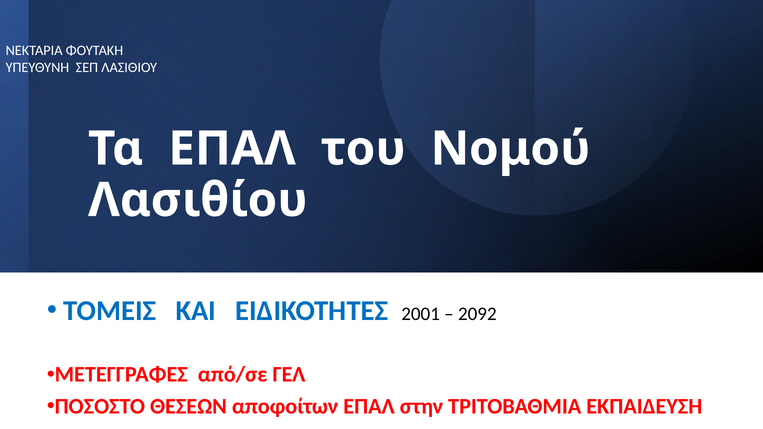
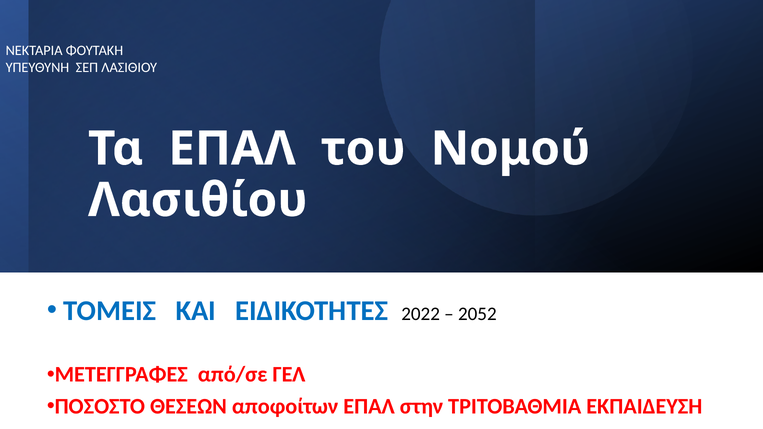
2001: 2001 -> 2022
2092: 2092 -> 2052
